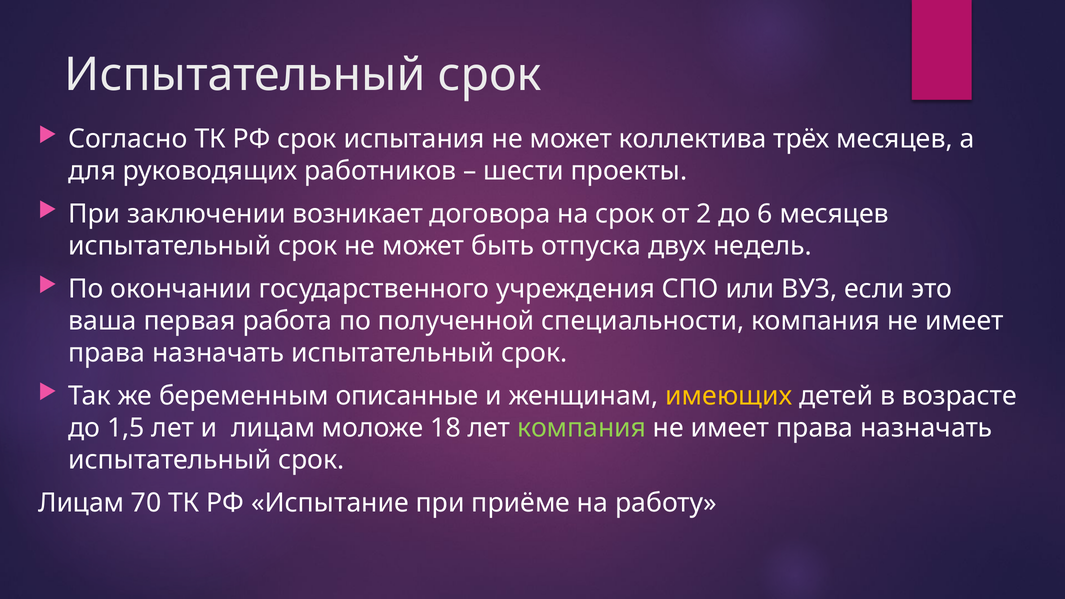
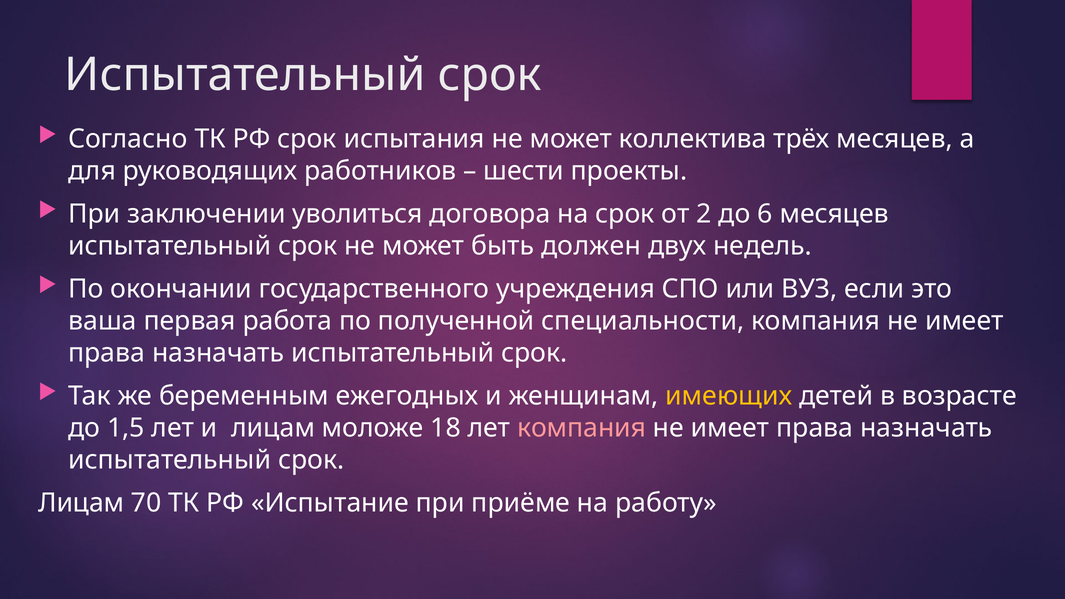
возникает: возникает -> уволиться
отпуска: отпуска -> должен
описанные: описанные -> ежегодных
компания at (582, 428) colour: light green -> pink
